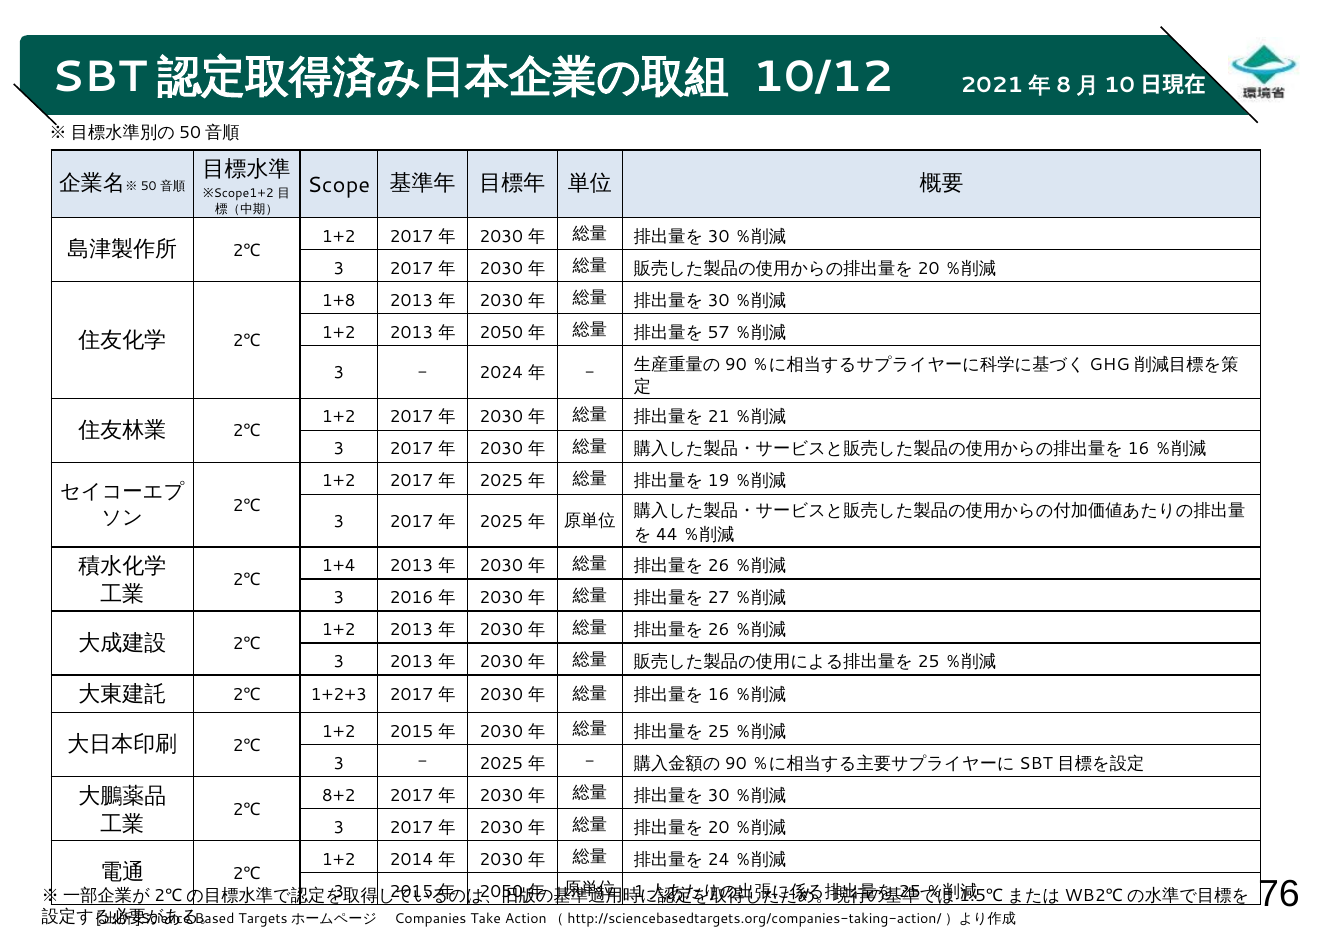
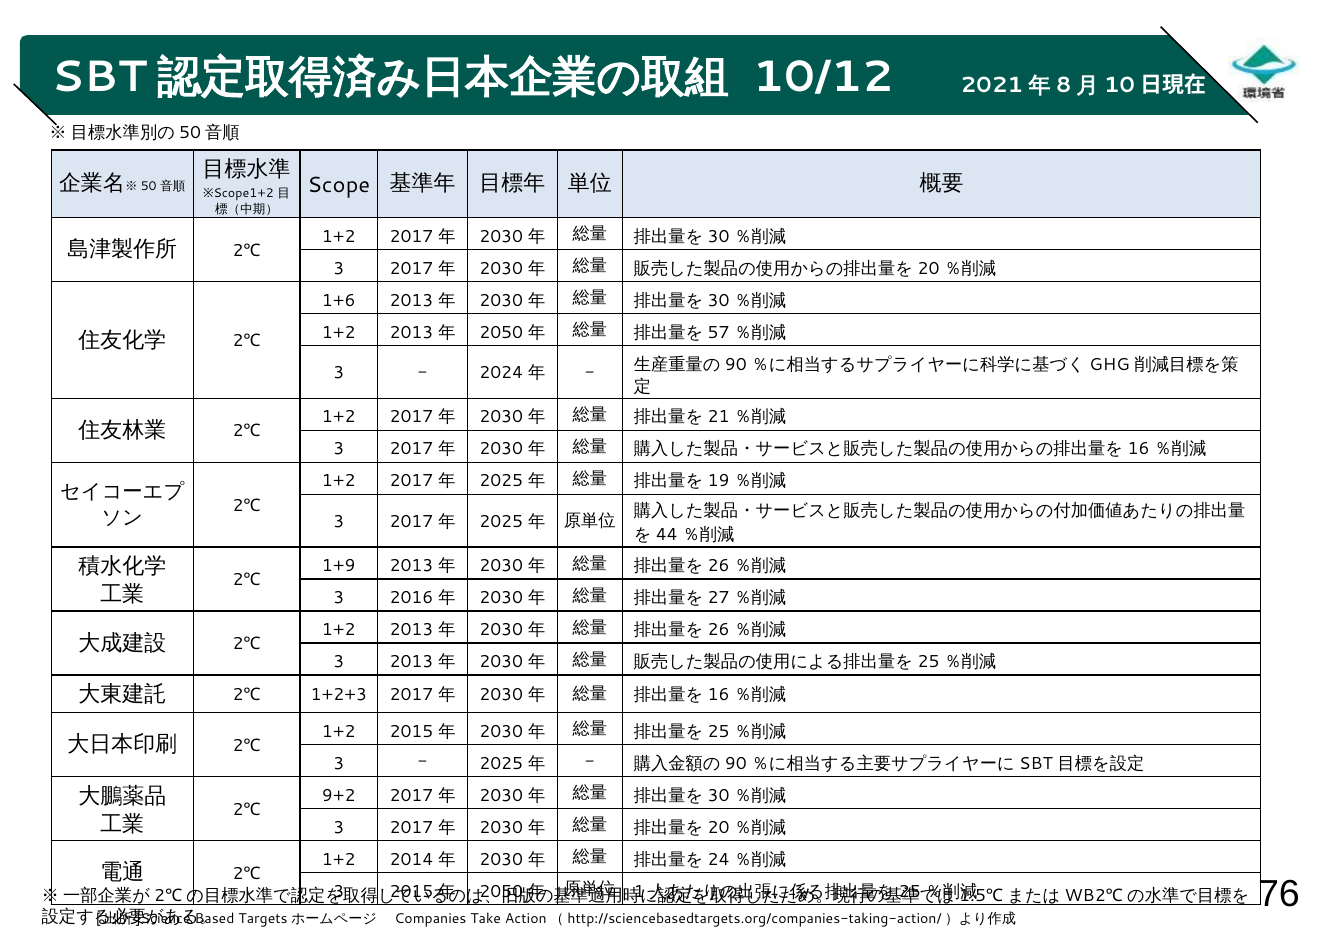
1+8: 1+8 -> 1+6
1+4: 1+4 -> 1+9
8+2: 8+2 -> 9+2
